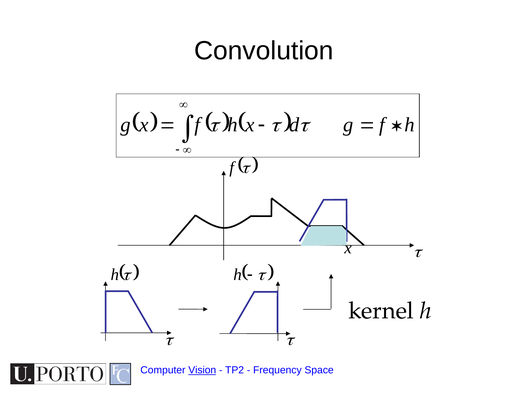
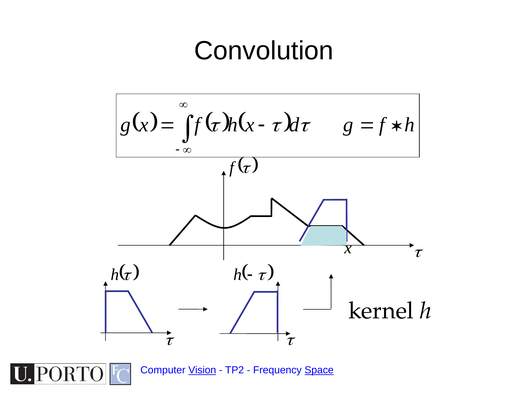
Space underline: none -> present
